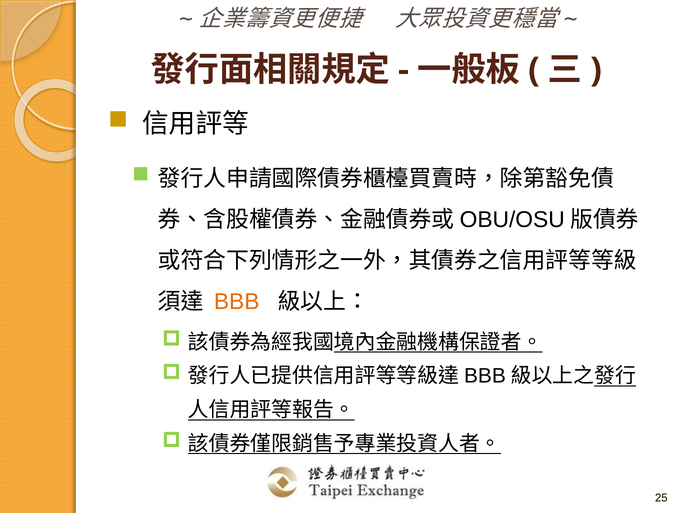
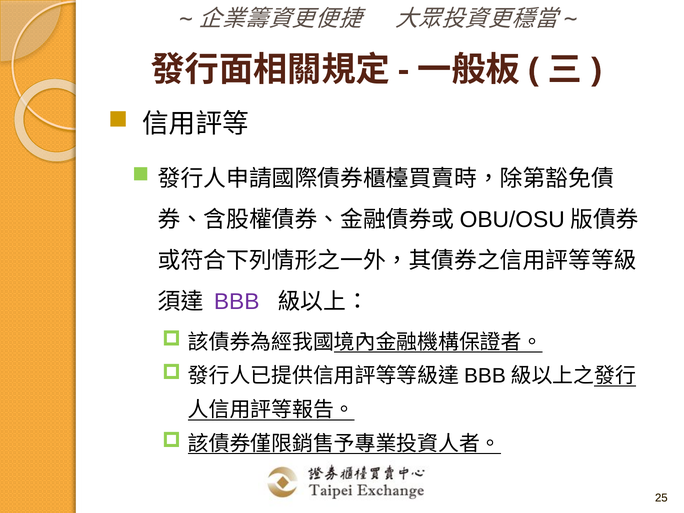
BBB colour: orange -> purple
